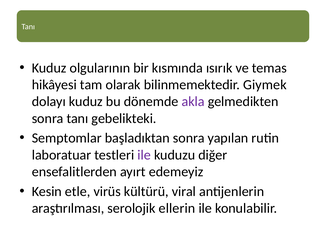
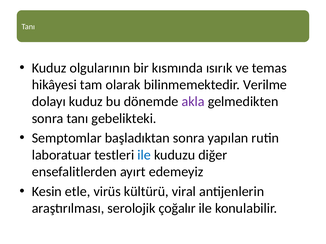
Giymek: Giymek -> Verilme
ile at (144, 155) colour: purple -> blue
ellerin: ellerin -> çoğalır
